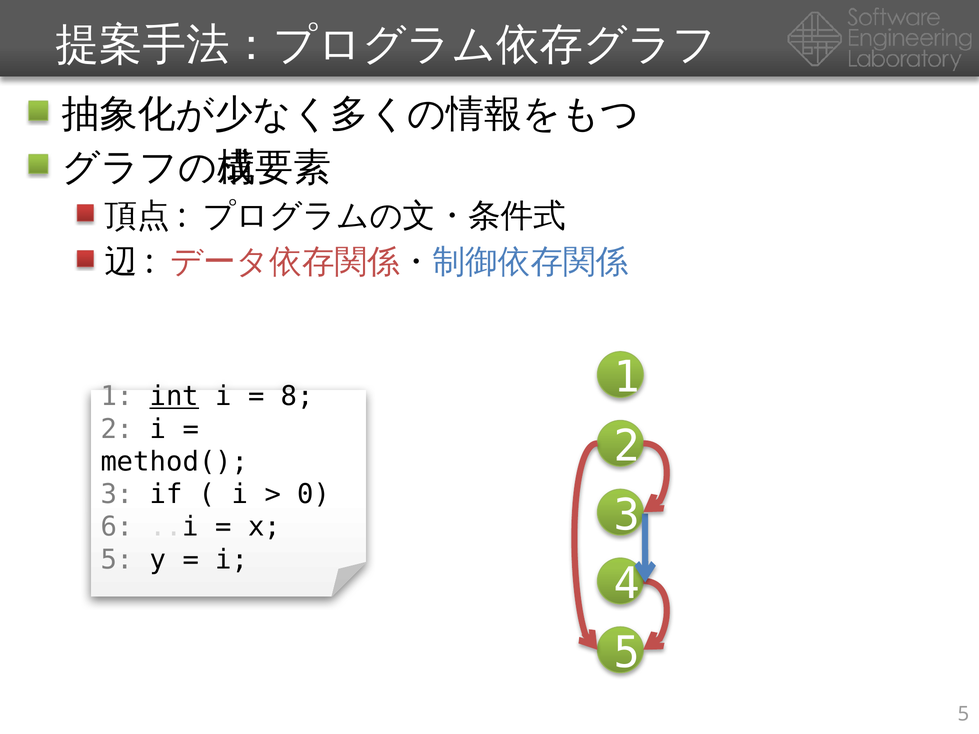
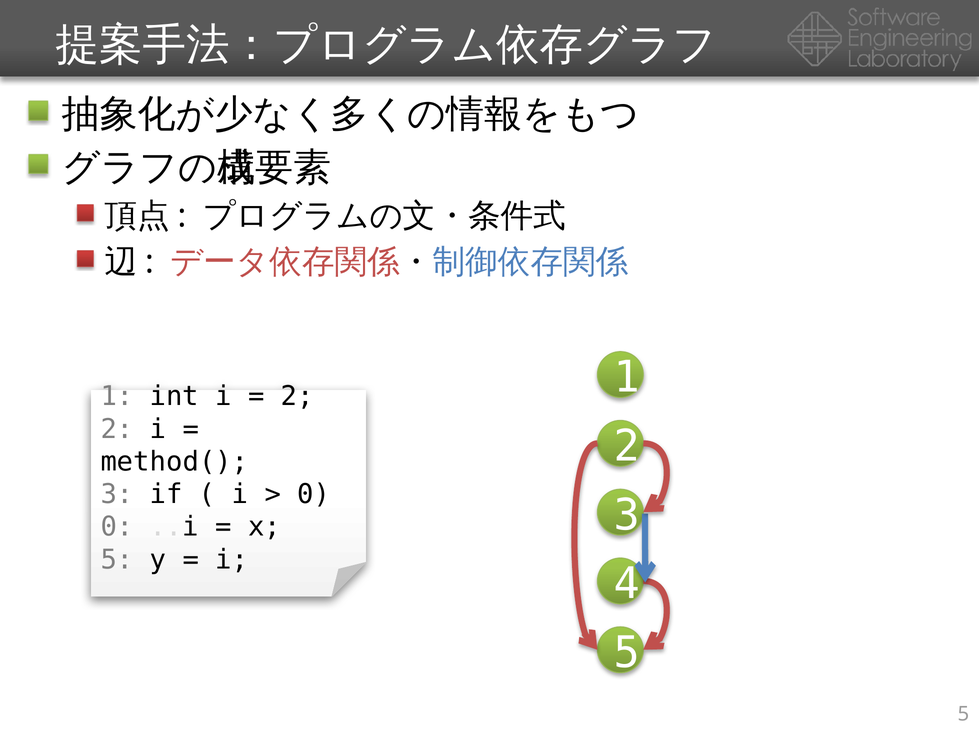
int underline: present -> none
8 at (297, 397): 8 -> 2
6 at (117, 527): 6 -> 0
